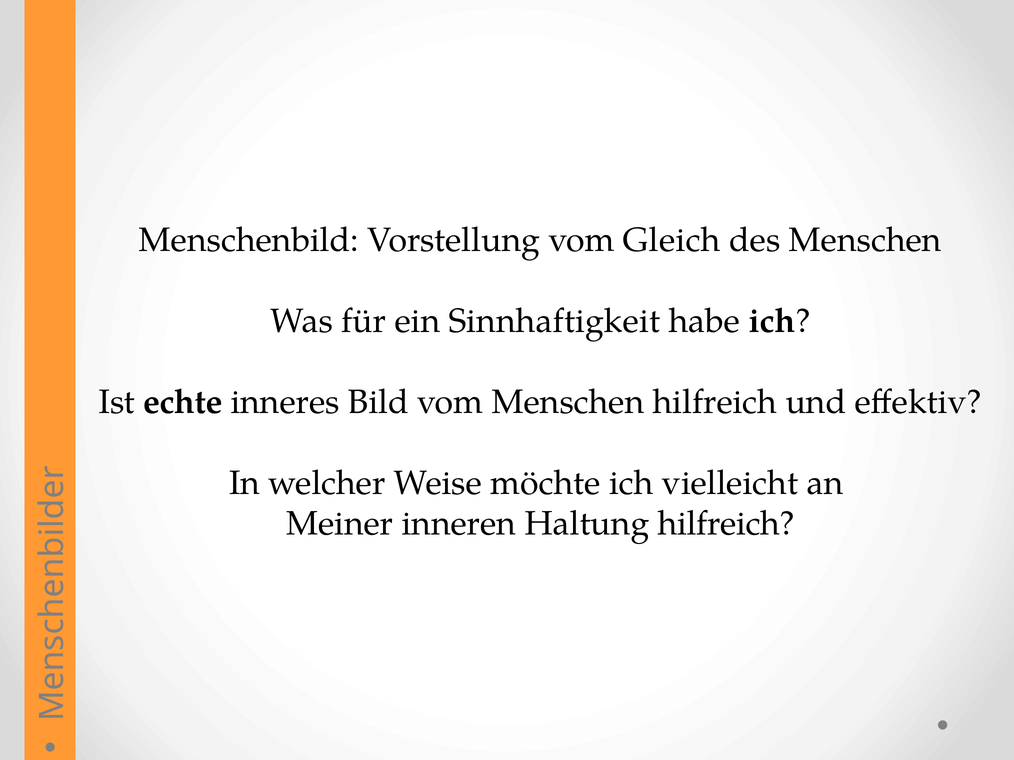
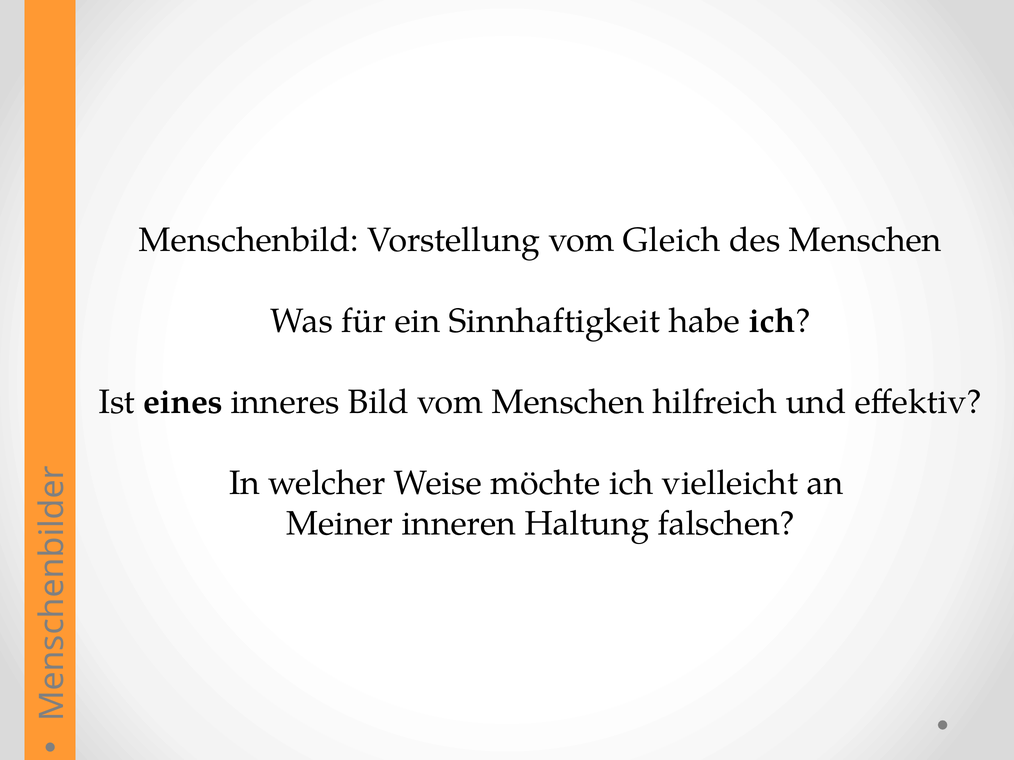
echte: echte -> eines
Haltung hilfreich: hilfreich -> falschen
